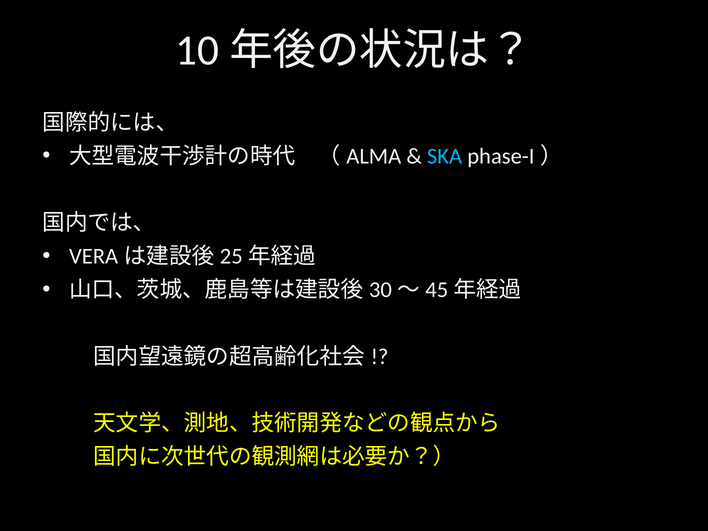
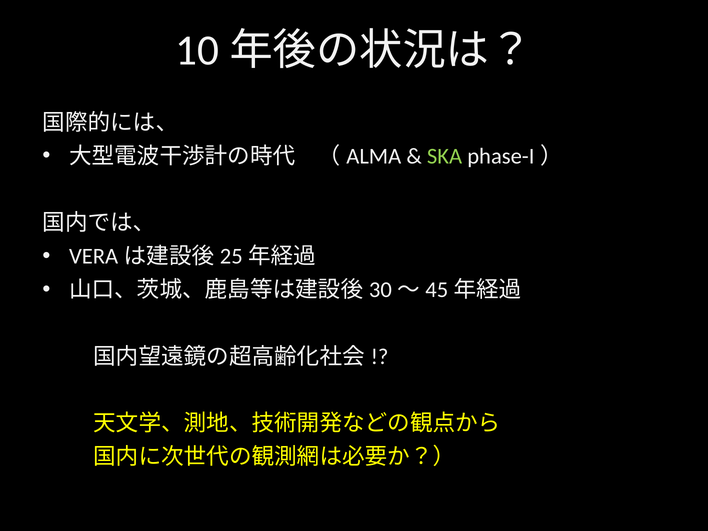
SKA colour: light blue -> light green
